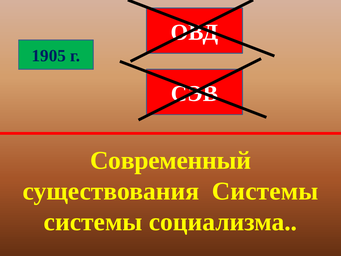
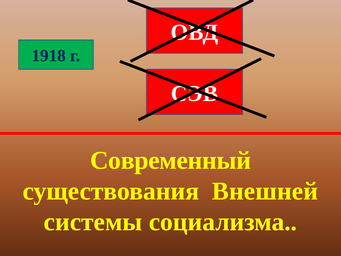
1905: 1905 -> 1918
существования Системы: Системы -> Внешней
